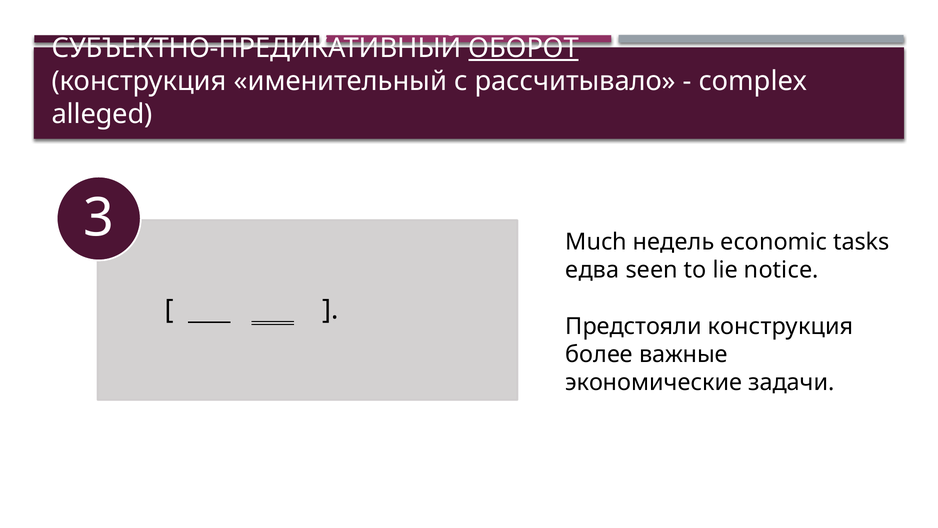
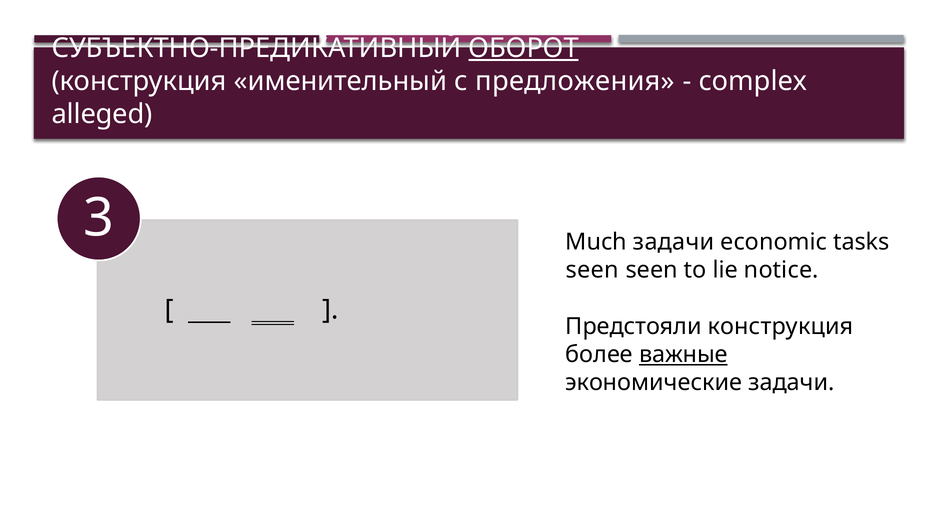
рассчитывало: рассчитывало -> предложения
Much недель: недель -> задачи
едва at (592, 270): едва -> seen
важные underline: none -> present
